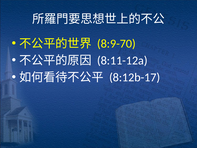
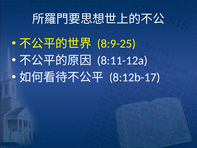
8:9-70: 8:9-70 -> 8:9-25
